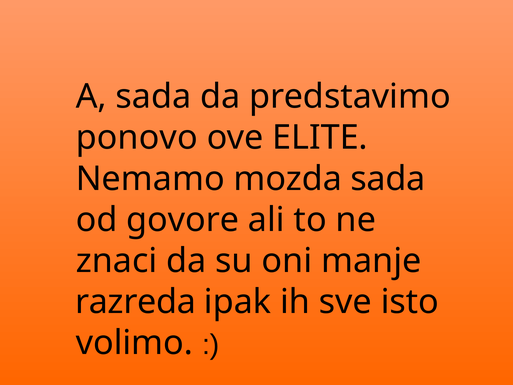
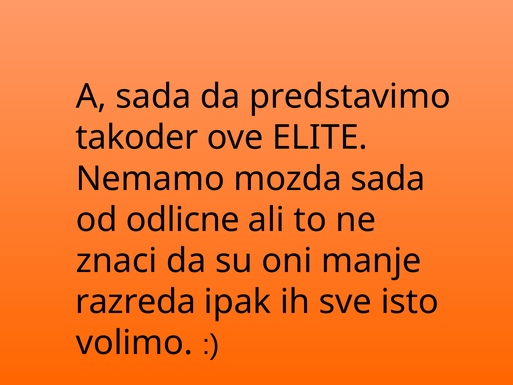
ponovo: ponovo -> takoder
govore: govore -> odlicne
